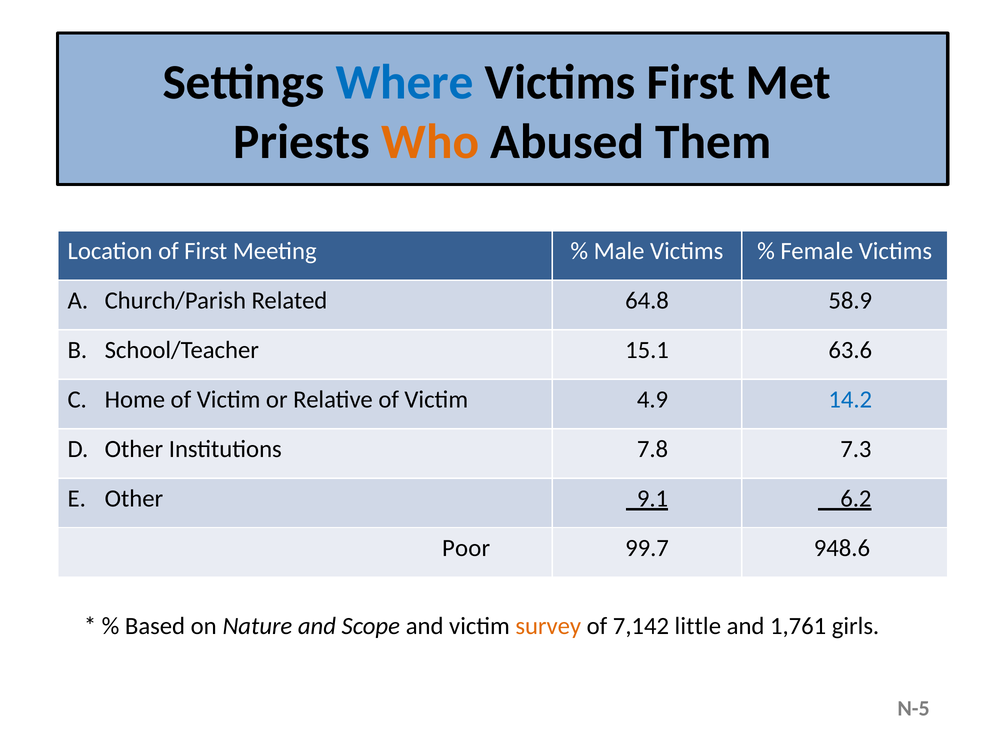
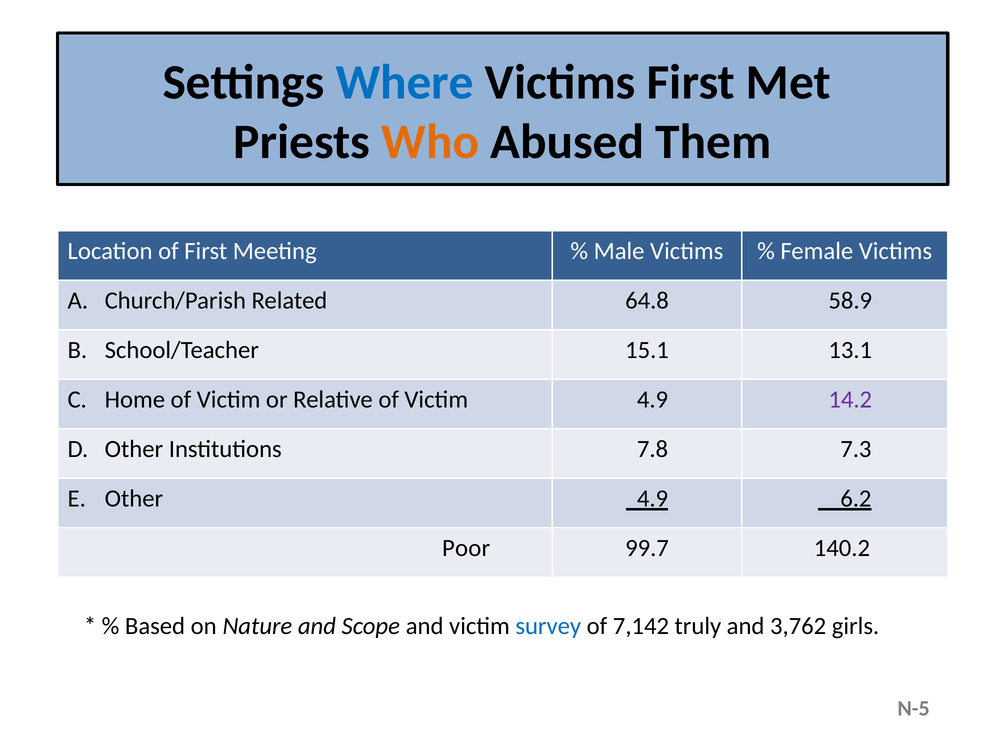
63.6: 63.6 -> 13.1
14.2 colour: blue -> purple
Other 9.1: 9.1 -> 4.9
948.6: 948.6 -> 140.2
survey colour: orange -> blue
little: little -> truly
1,761: 1,761 -> 3,762
